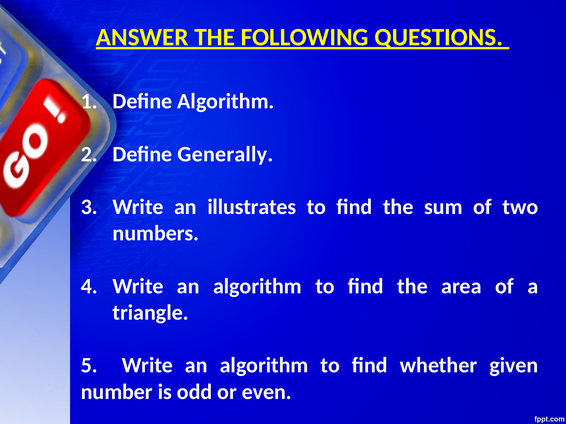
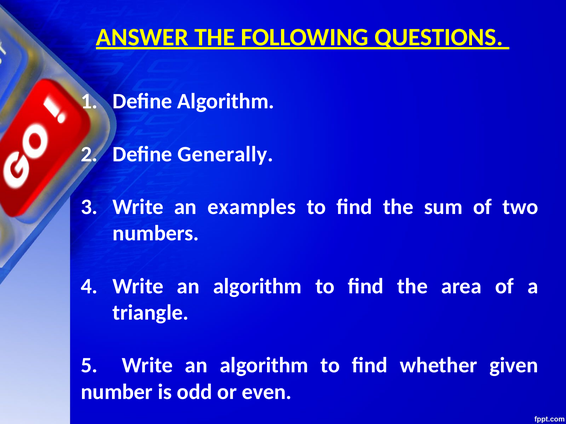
illustrates: illustrates -> examples
